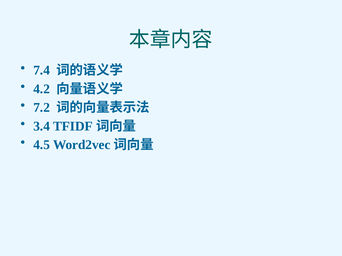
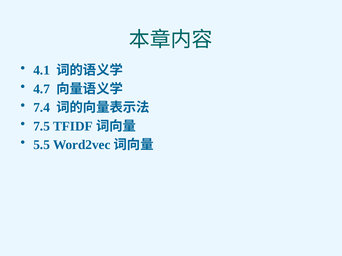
7.4: 7.4 -> 4.1
4.2: 4.2 -> 4.7
7.2: 7.2 -> 7.4
3.4: 3.4 -> 7.5
4.5: 4.5 -> 5.5
